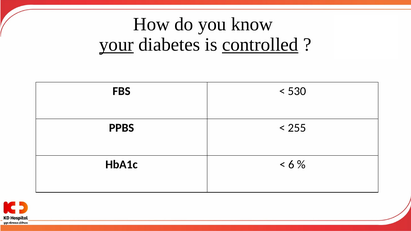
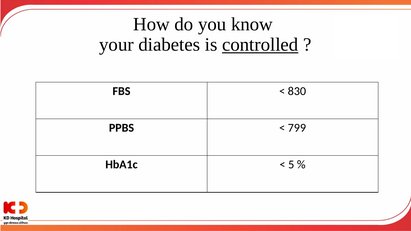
your underline: present -> none
530: 530 -> 830
255: 255 -> 799
6: 6 -> 5
